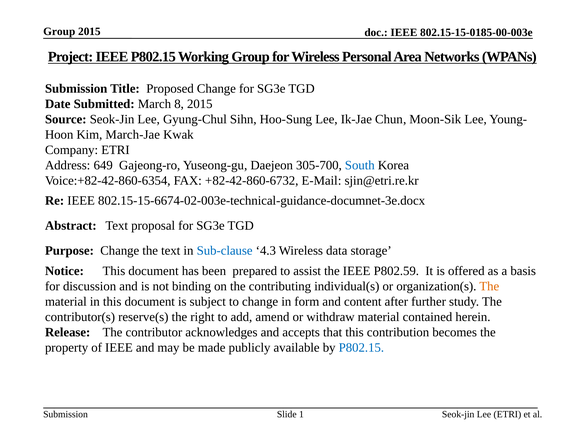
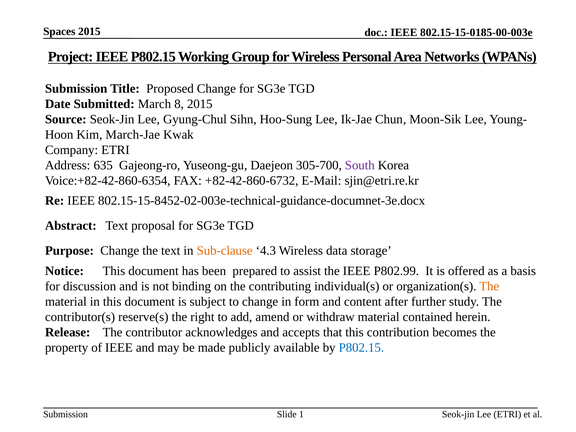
Group at (59, 31): Group -> Spaces
649: 649 -> 635
South colour: blue -> purple
802.15-15-6674-02-003e-technical-guidance-documnet-3e.docx: 802.15-15-6674-02-003e-technical-guidance-documnet-3e.docx -> 802.15-15-8452-02-003e-technical-guidance-documnet-3e.docx
Sub-clause colour: blue -> orange
P802.59: P802.59 -> P802.99
